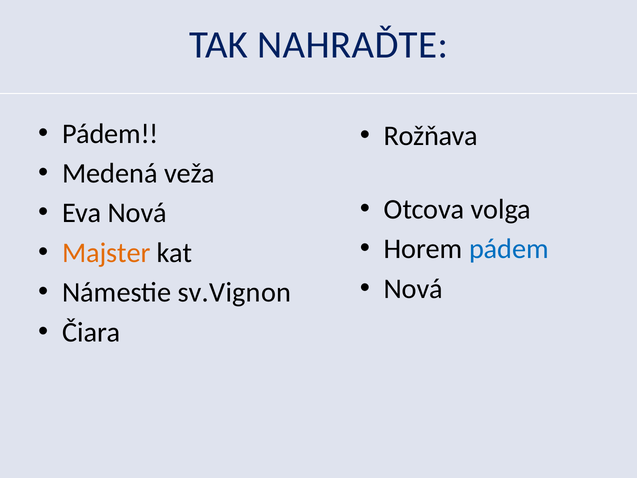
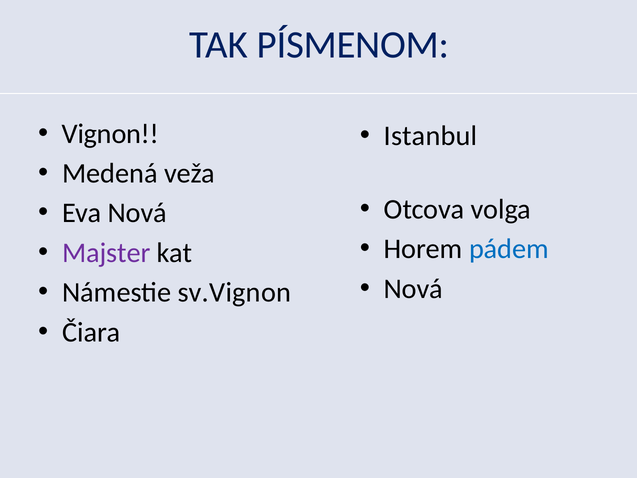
NAHRAĎTE: NAHRAĎTE -> PÍSMENOM
Pádem at (110, 134): Pádem -> Vignon
Rožňava: Rožňava -> Istanbul
Majster colour: orange -> purple
